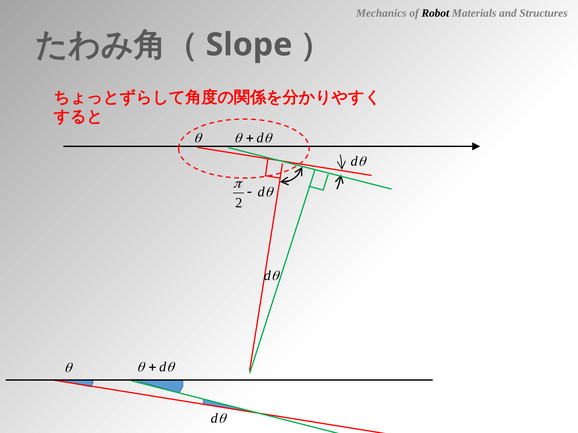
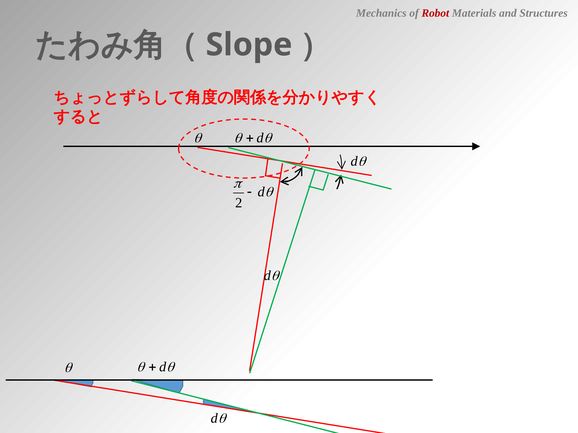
Robot colour: black -> red
